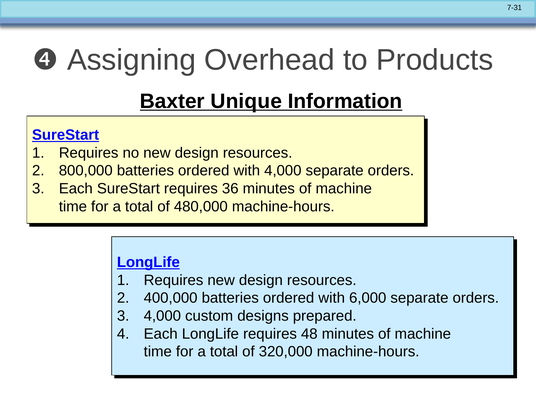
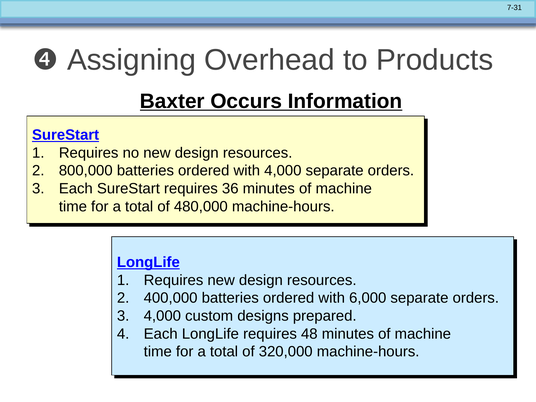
Unique: Unique -> Occurs
